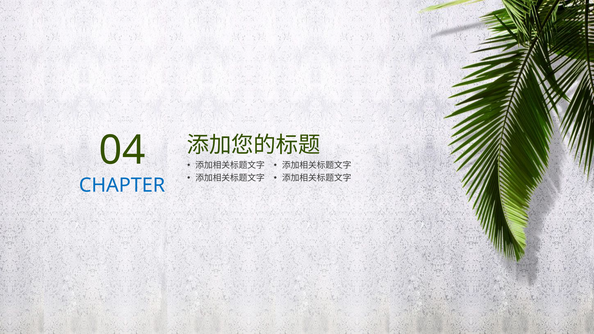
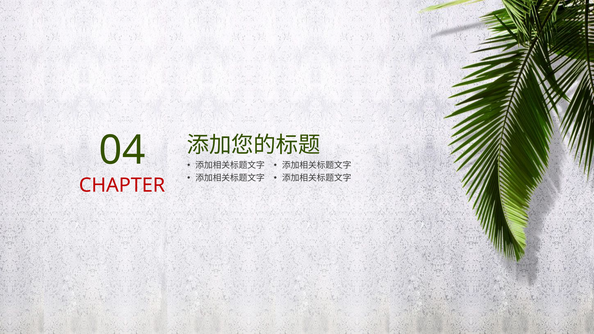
CHAPTER colour: blue -> red
